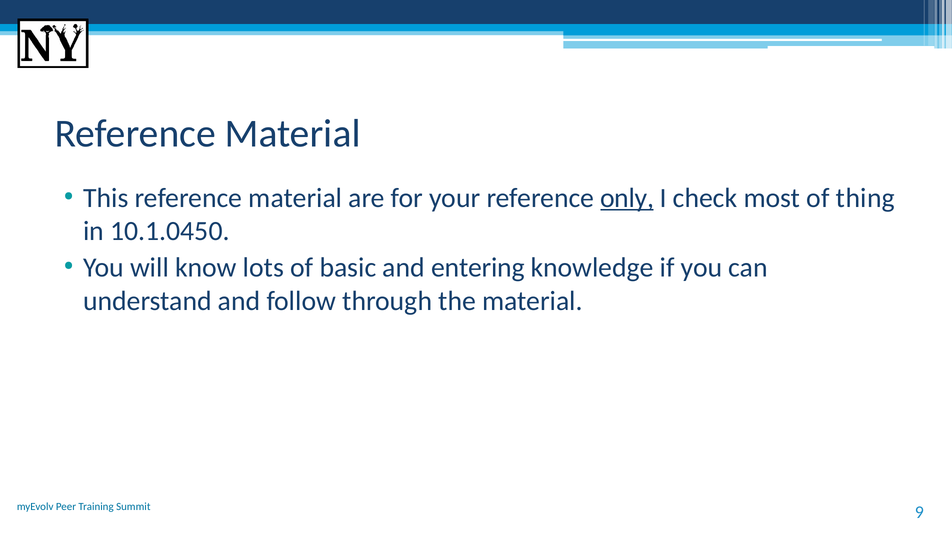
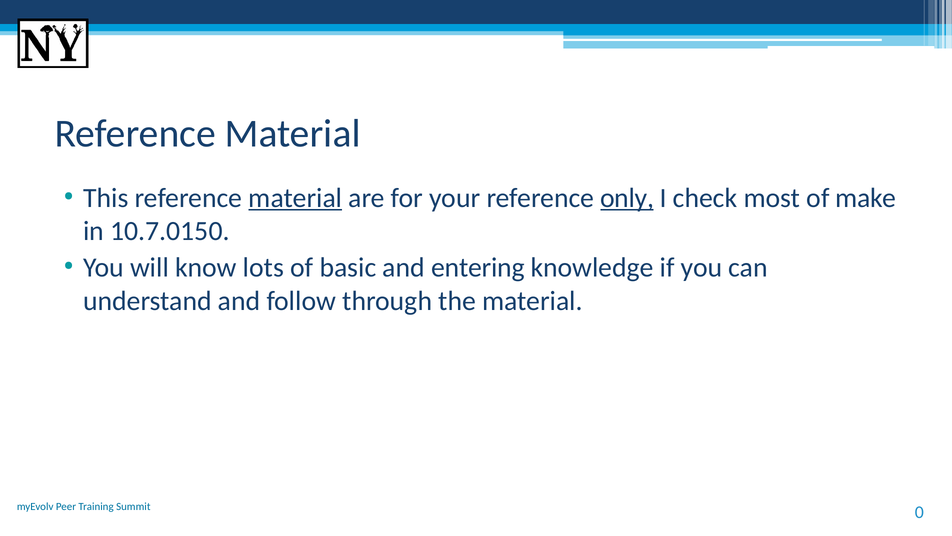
material at (295, 198) underline: none -> present
thing: thing -> make
10.1.0450: 10.1.0450 -> 10.7.0150
9: 9 -> 0
